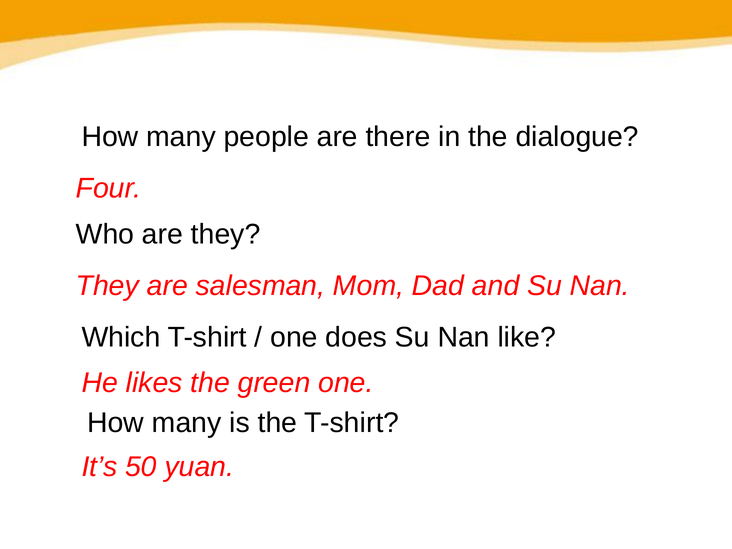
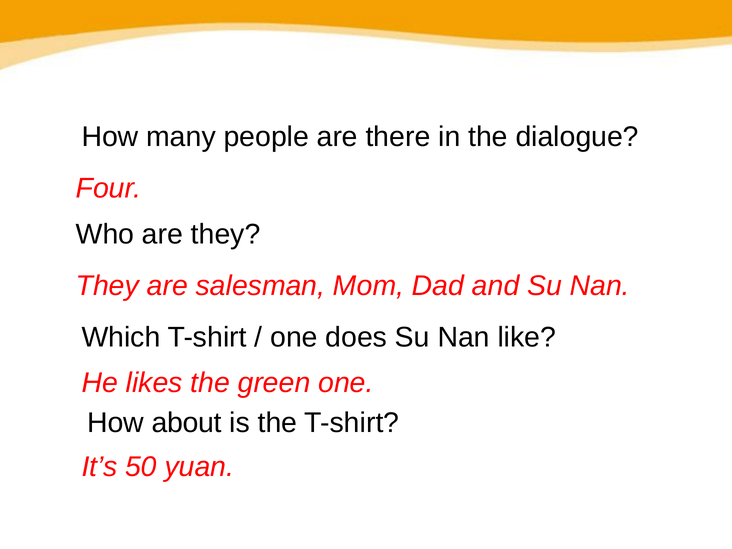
many at (187, 423): many -> about
